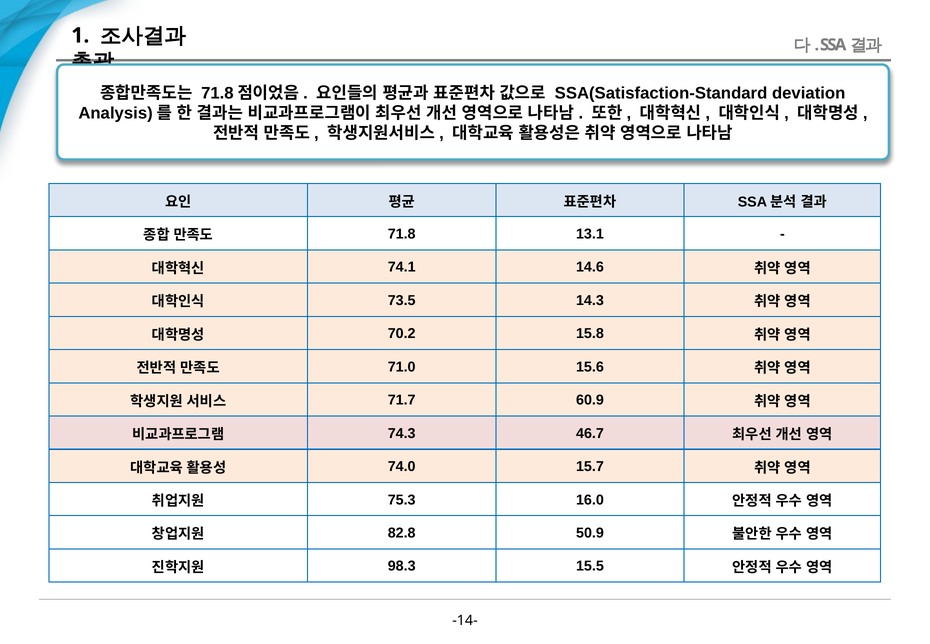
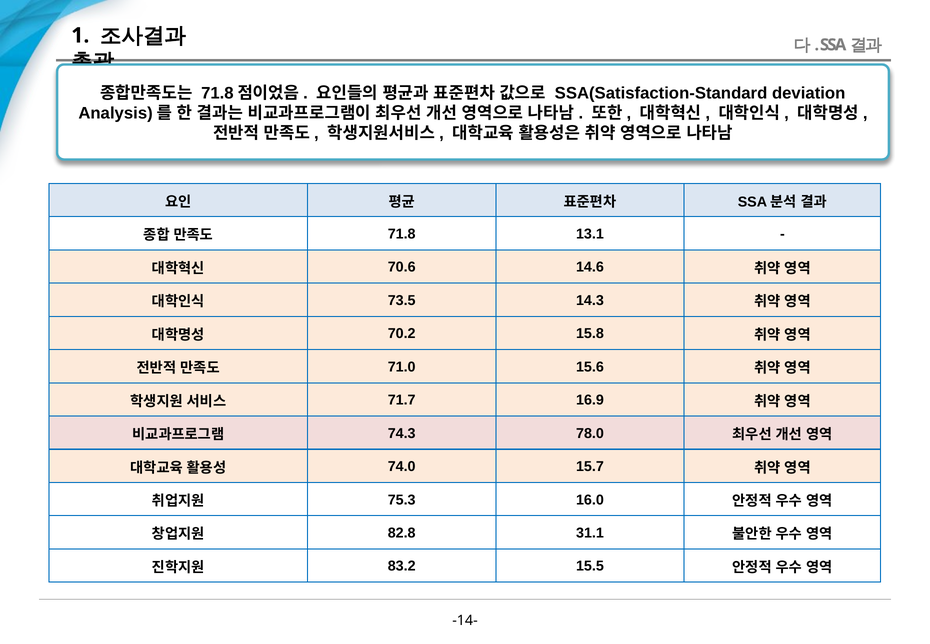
74.1: 74.1 -> 70.6
60.9: 60.9 -> 16.9
46.7: 46.7 -> 78.0
50.9: 50.9 -> 31.1
98.3: 98.3 -> 83.2
